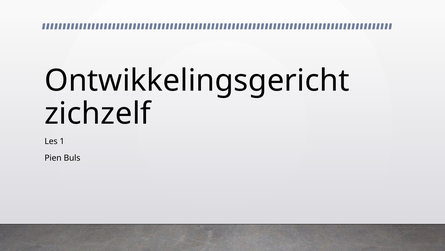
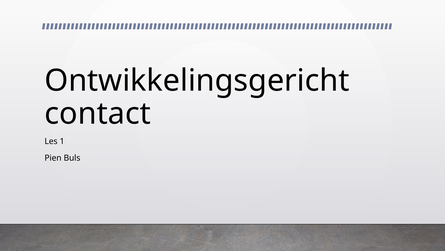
zichzelf: zichzelf -> contact
